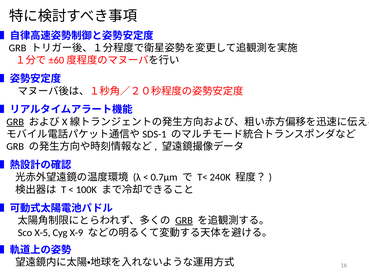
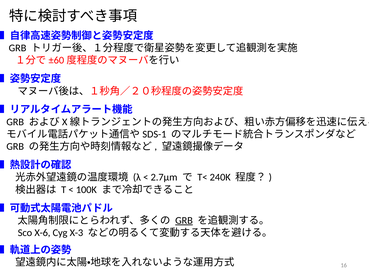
GRB at (15, 122) underline: present -> none
0.7μm: 0.7μm -> 2.7μm
X-5: X-5 -> X-6
X-9: X-9 -> X-3
